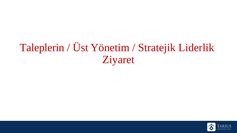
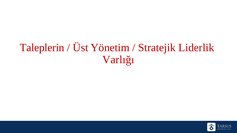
Ziyaret: Ziyaret -> Varlığı
